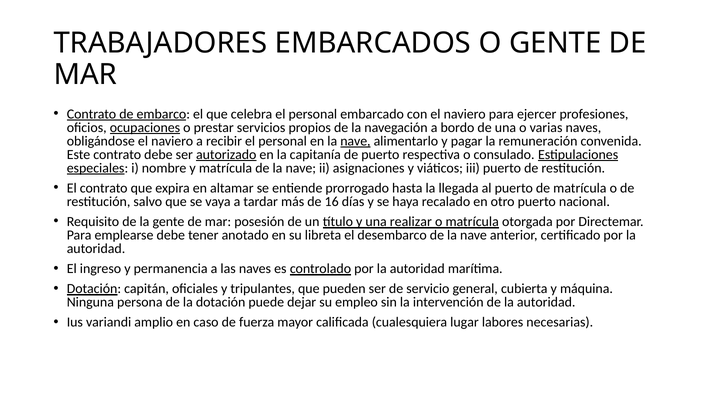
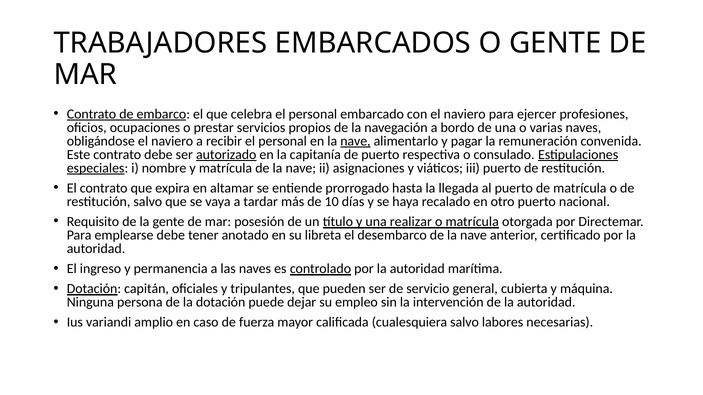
ocupaciones underline: present -> none
16: 16 -> 10
cualesquiera lugar: lugar -> salvo
